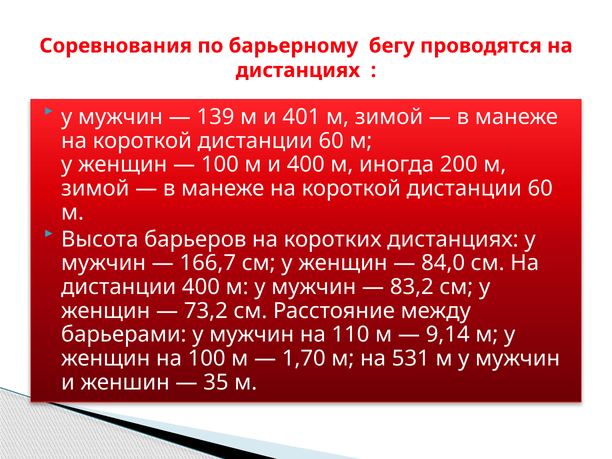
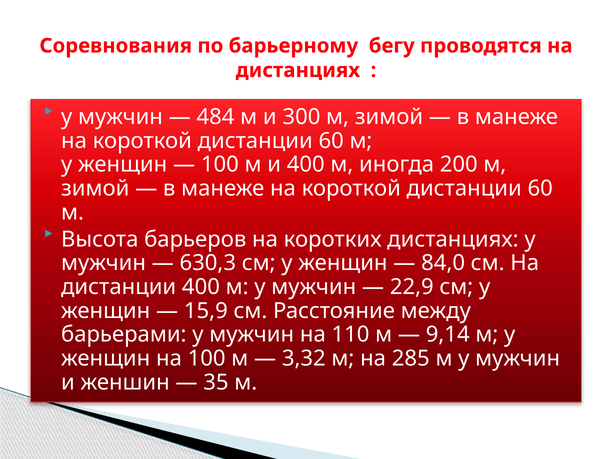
139: 139 -> 484
401: 401 -> 300
166,7: 166,7 -> 630,3
83,2: 83,2 -> 22,9
73,2: 73,2 -> 15,9
1,70: 1,70 -> 3,32
531: 531 -> 285
